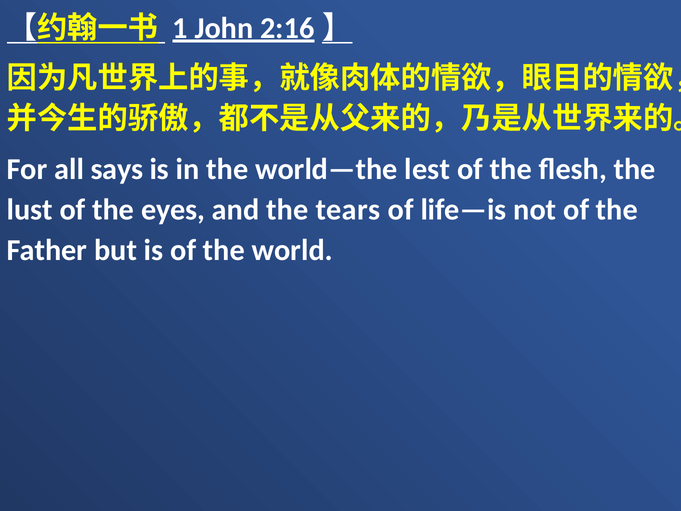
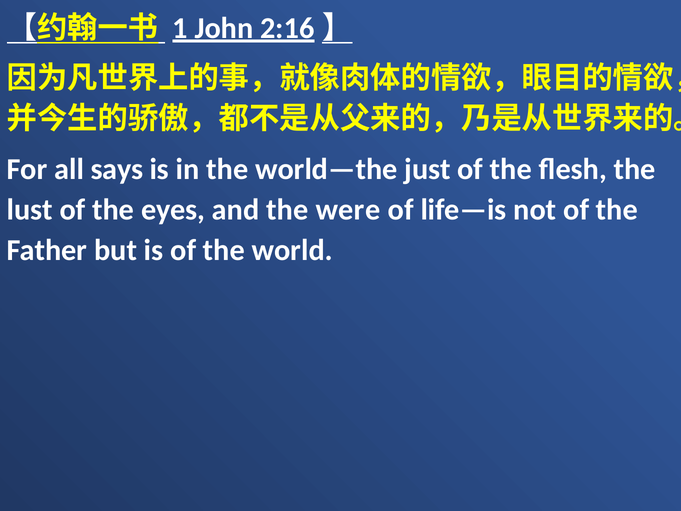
lest: lest -> just
tears: tears -> were
